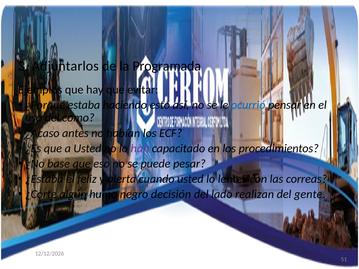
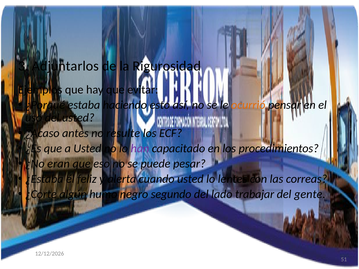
Programada: Programada -> Rigurosidad
ocurrió colour: blue -> orange
del como: como -> usted
habían: habían -> resulte
base: base -> eran
decisión: decisión -> segundo
realizan: realizan -> trabajar
